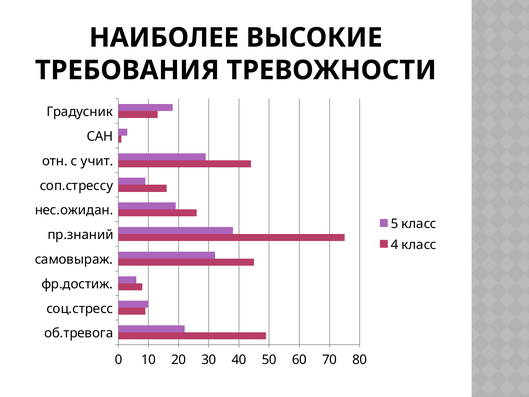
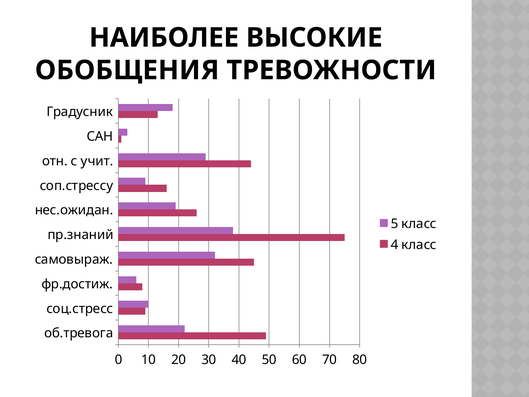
ТРЕБОВАНИЯ: ТРЕБОВАНИЯ -> ОБОБЩЕНИЯ
